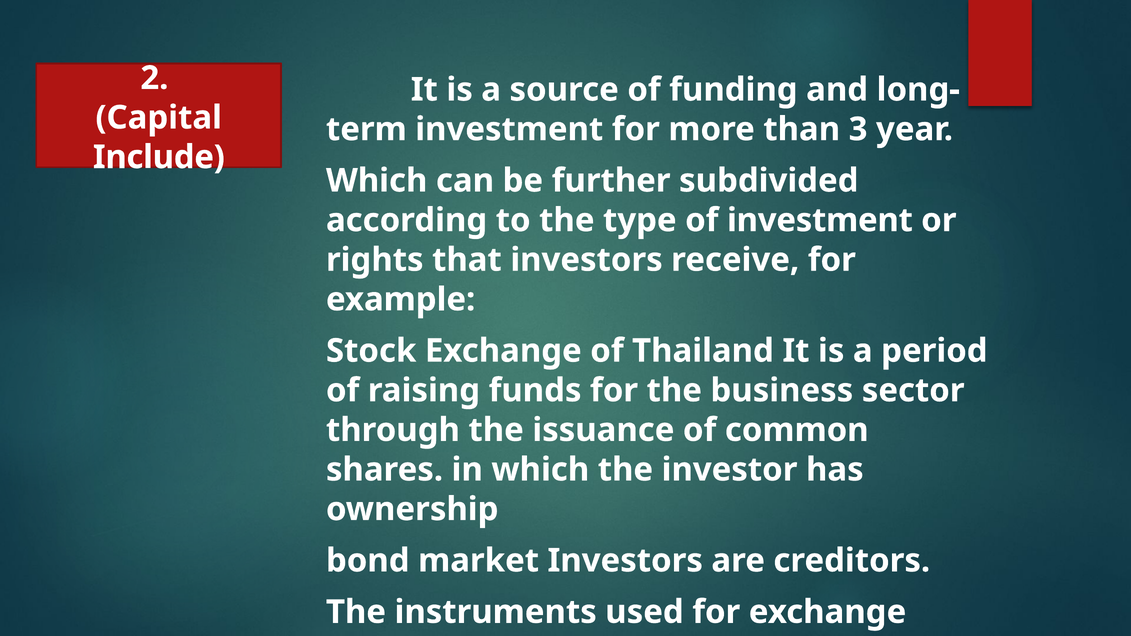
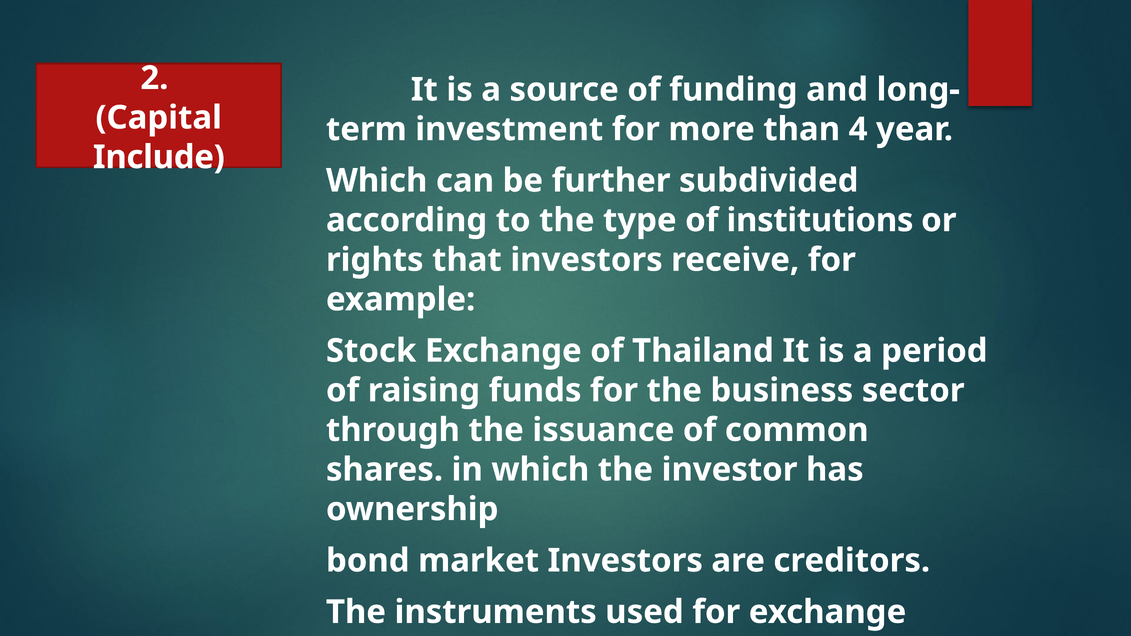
3: 3 -> 4
of investment: investment -> institutions
